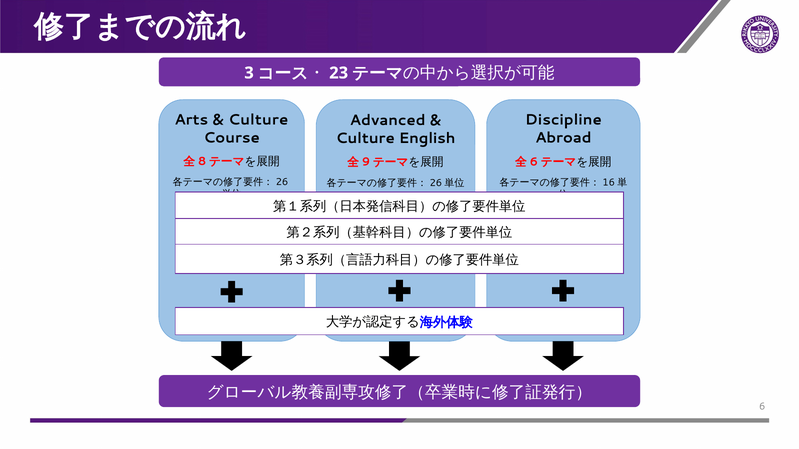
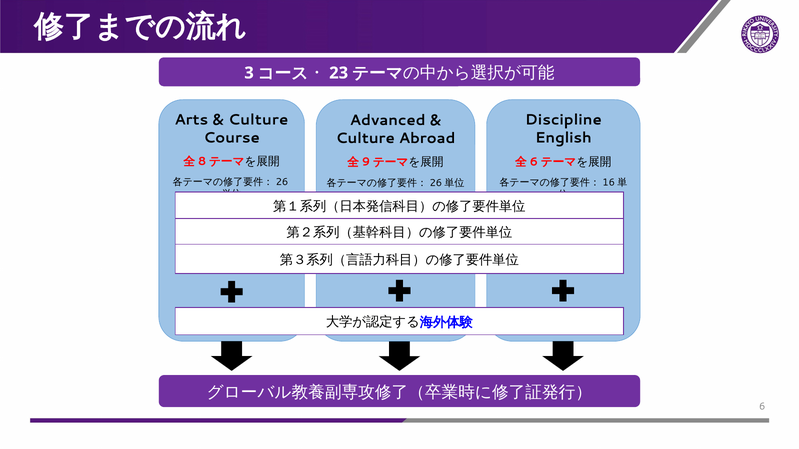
Abroad: Abroad -> English
English: English -> Abroad
